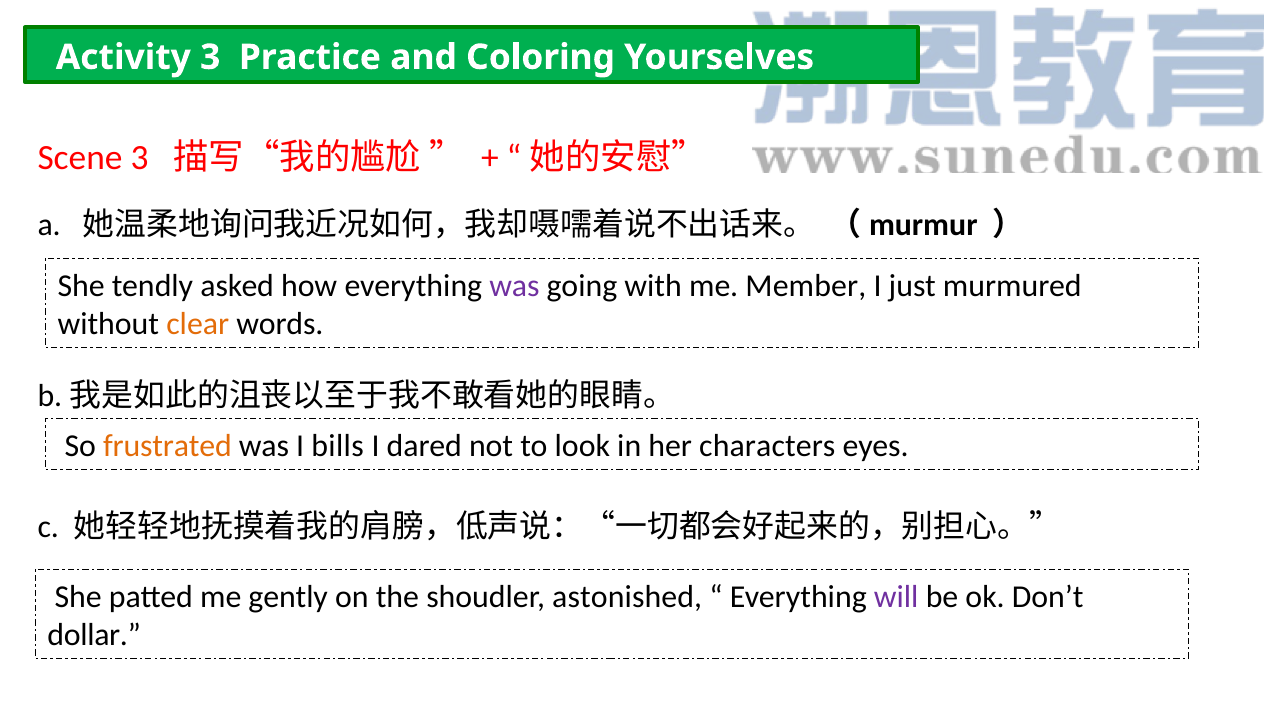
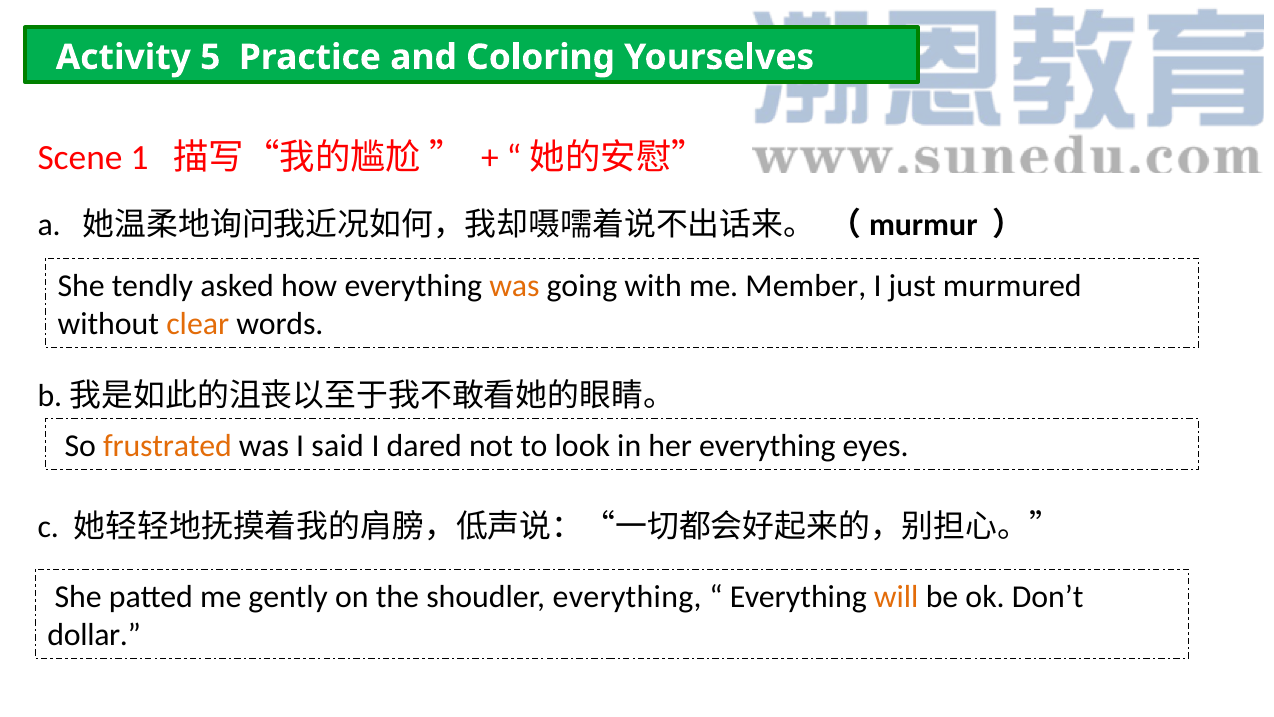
Activity 3: 3 -> 5
Scene 3: 3 -> 1
was at (514, 286) colour: purple -> orange
bills: bills -> said
her characters: characters -> everything
shoudler astonished: astonished -> everything
will colour: purple -> orange
